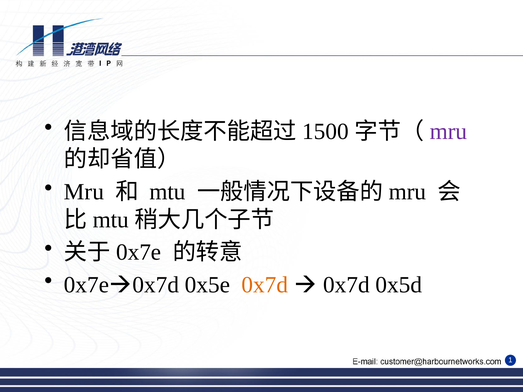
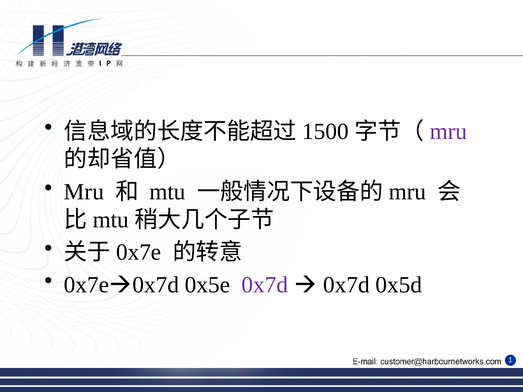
0x7d at (265, 285) colour: orange -> purple
